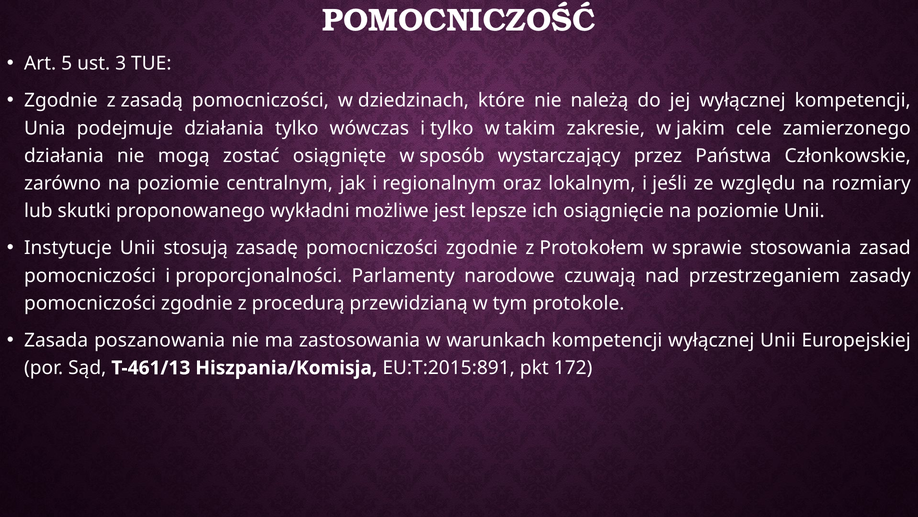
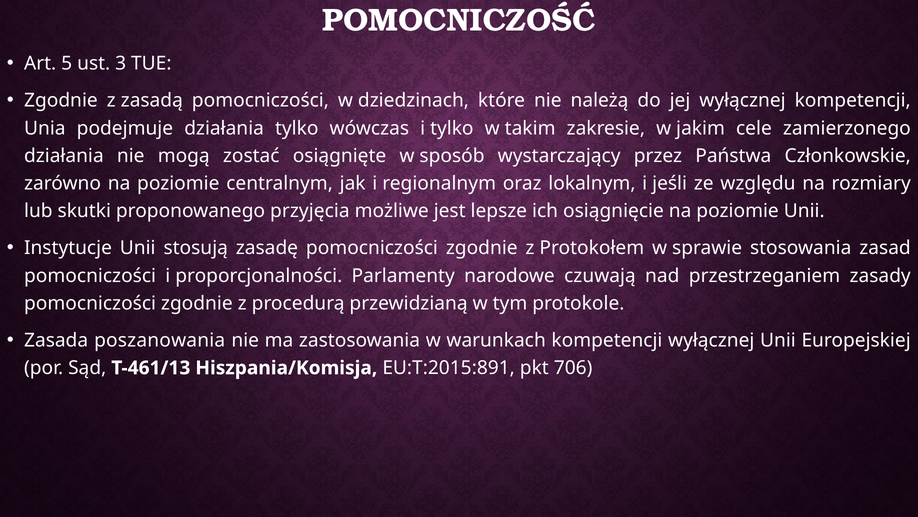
wykładni: wykładni -> przyjęcia
172: 172 -> 706
